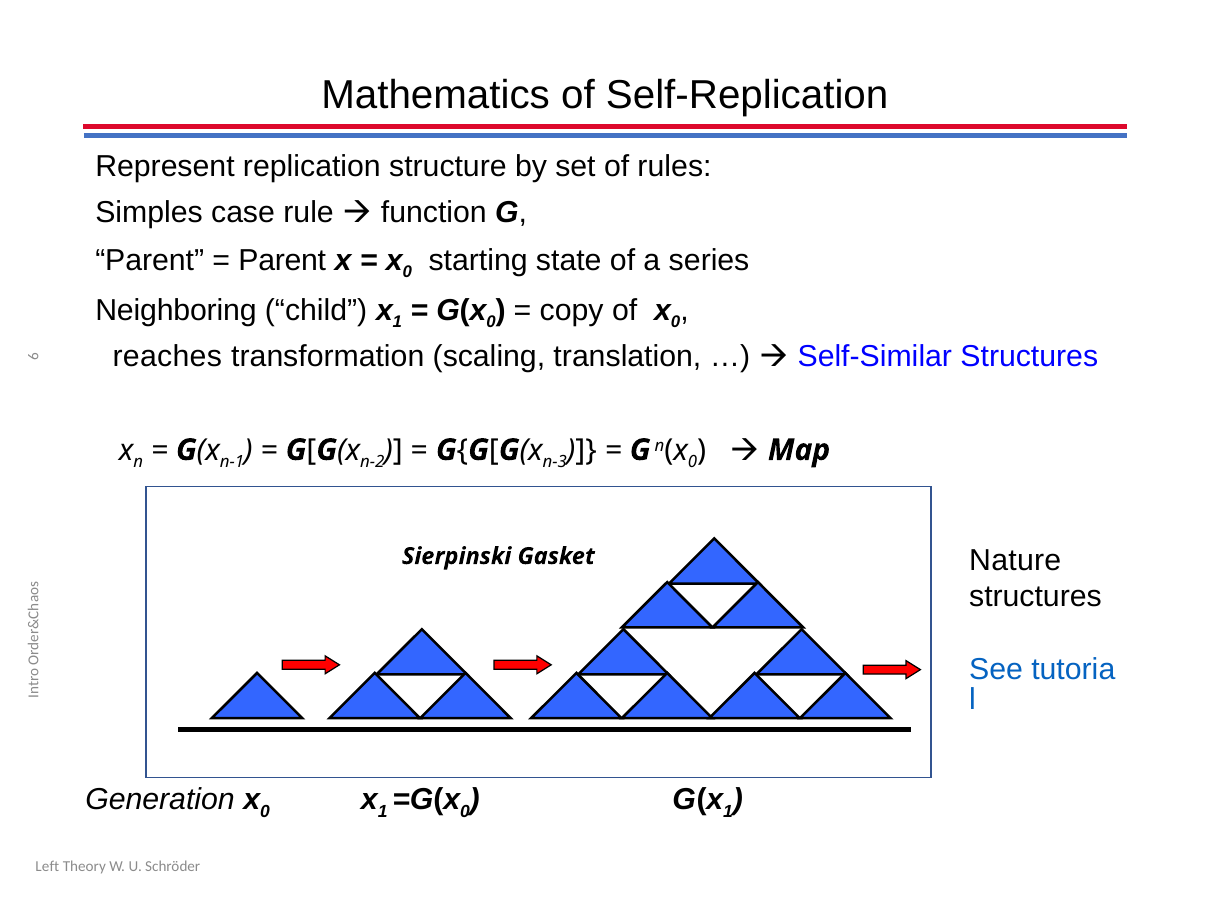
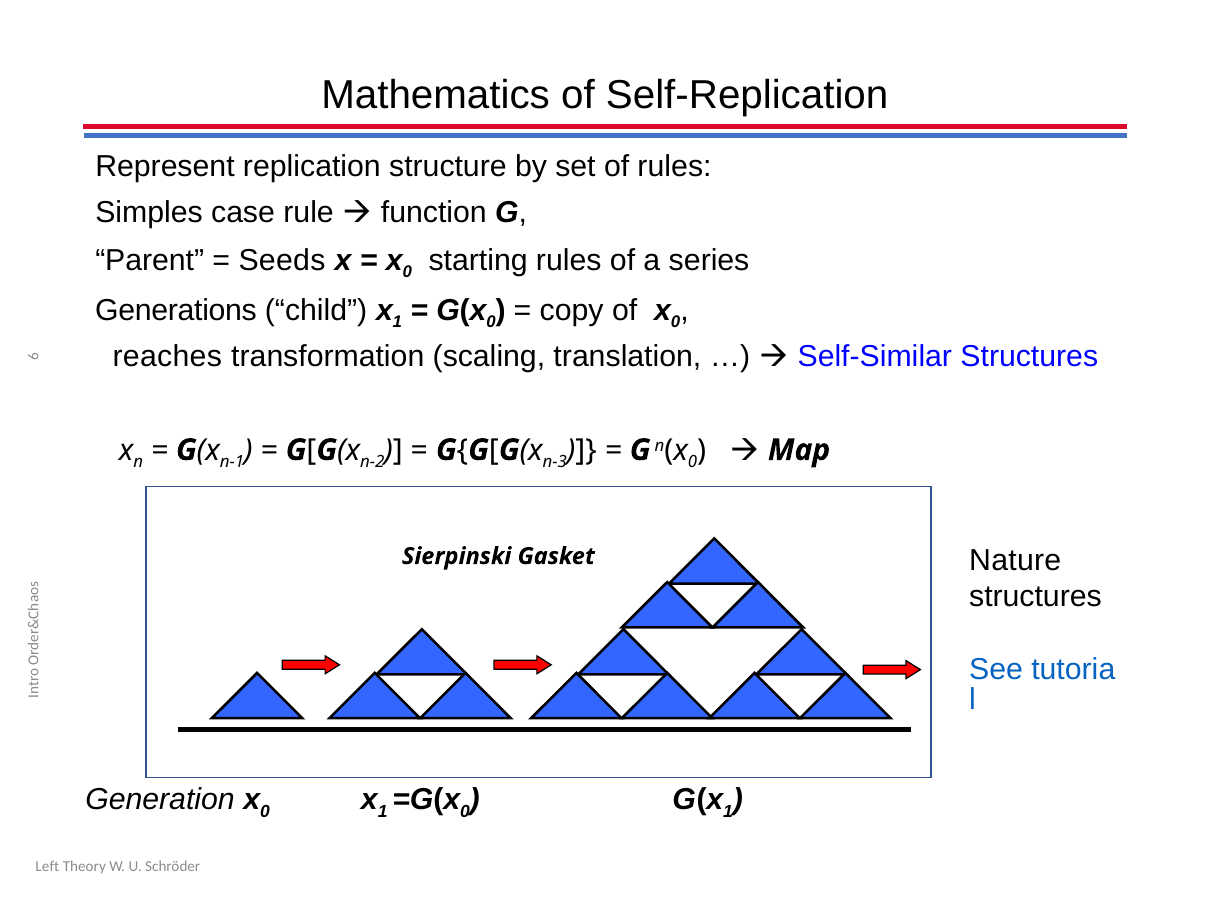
Parent at (282, 261): Parent -> Seeds
starting state: state -> rules
Neighboring: Neighboring -> Generations
